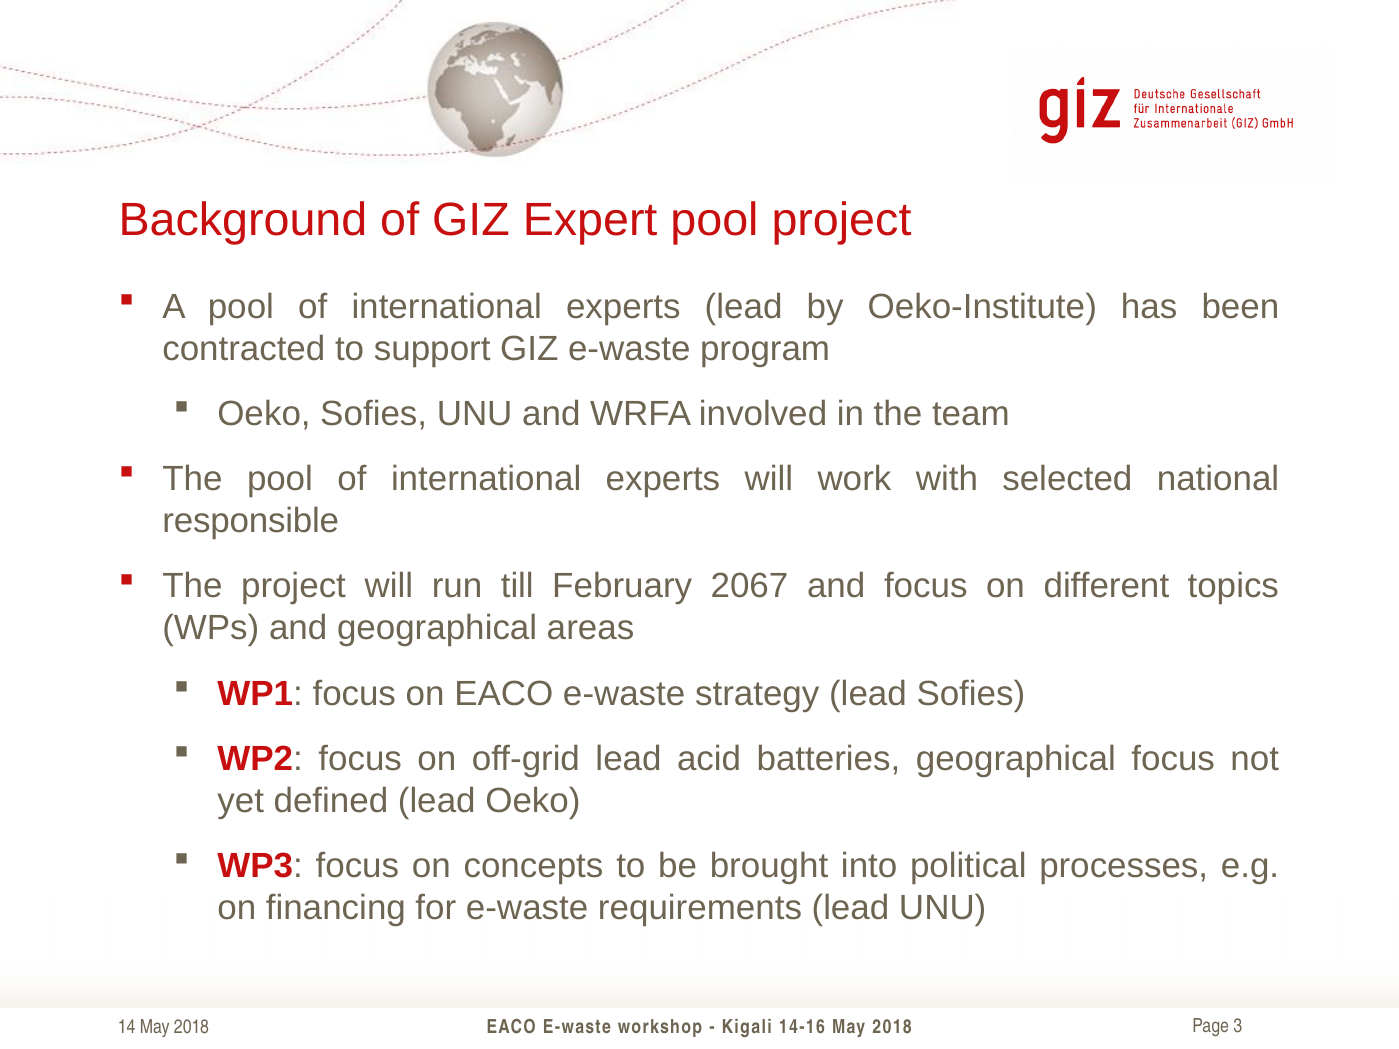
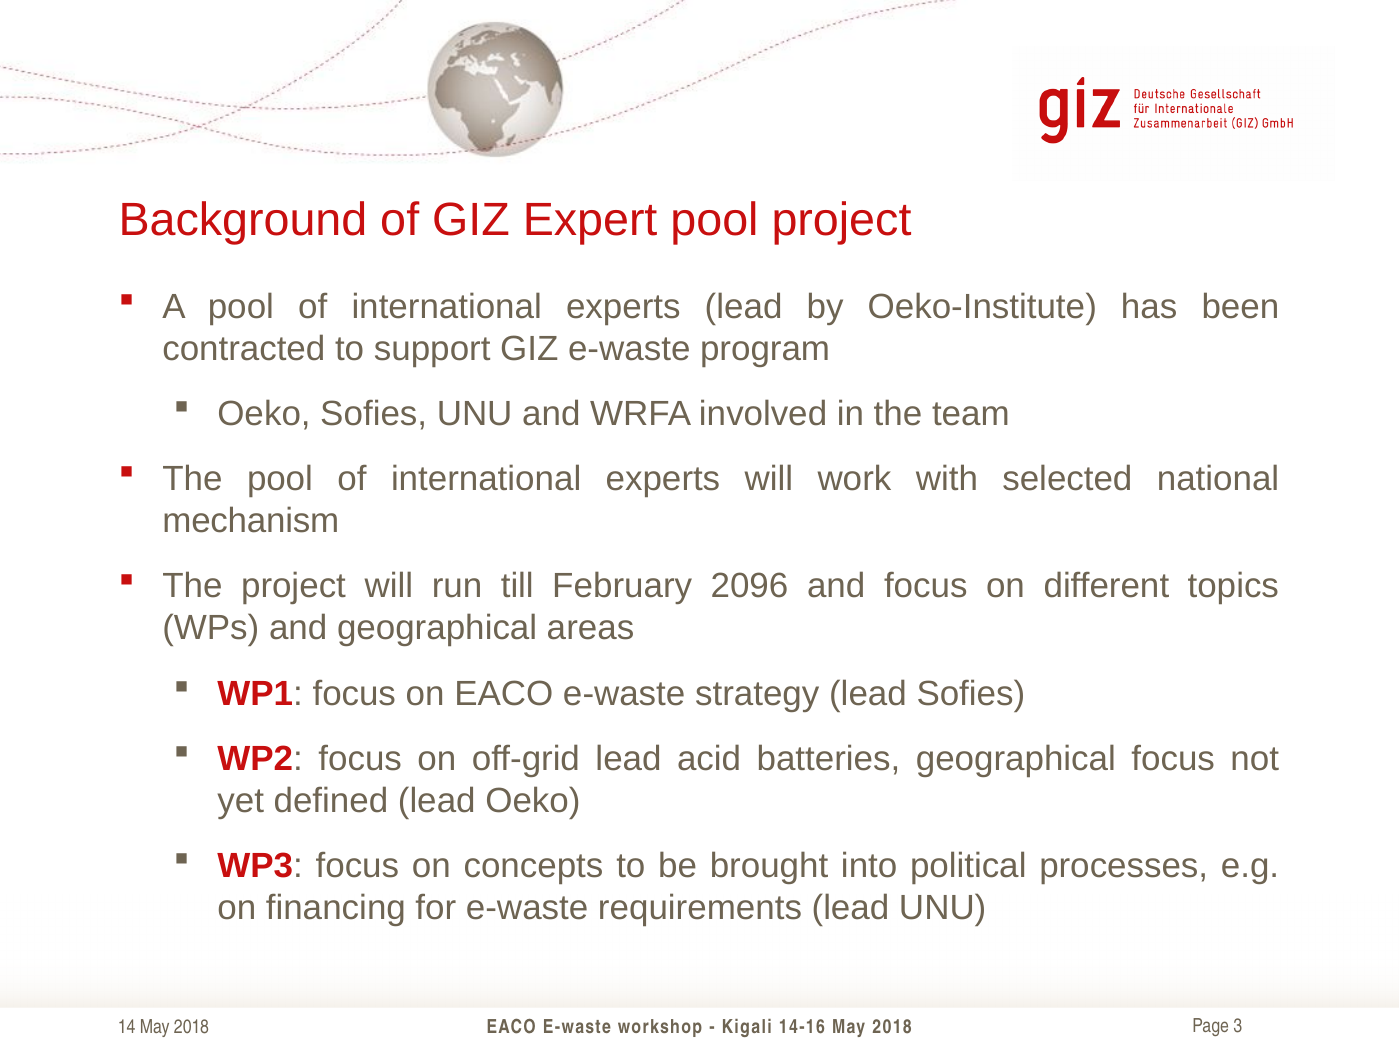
responsible: responsible -> mechanism
2067: 2067 -> 2096
